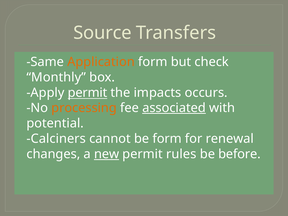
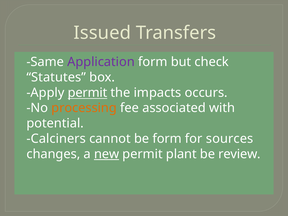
Source: Source -> Issued
Application colour: orange -> purple
Monthly: Monthly -> Statutes
associated underline: present -> none
renewal: renewal -> sources
rules: rules -> plant
before: before -> review
